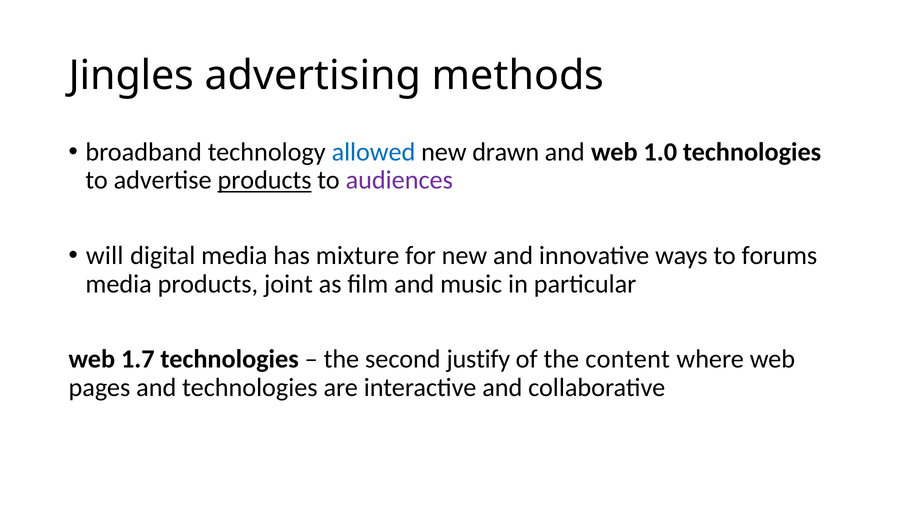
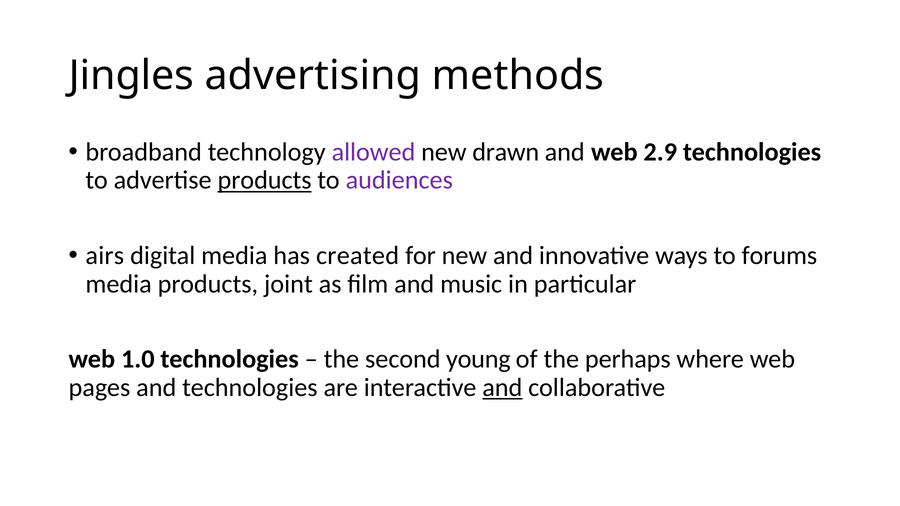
allowed colour: blue -> purple
1.0: 1.0 -> 2.9
will: will -> airs
mixture: mixture -> created
1.7: 1.7 -> 1.0
justify: justify -> young
content: content -> perhaps
and at (502, 388) underline: none -> present
